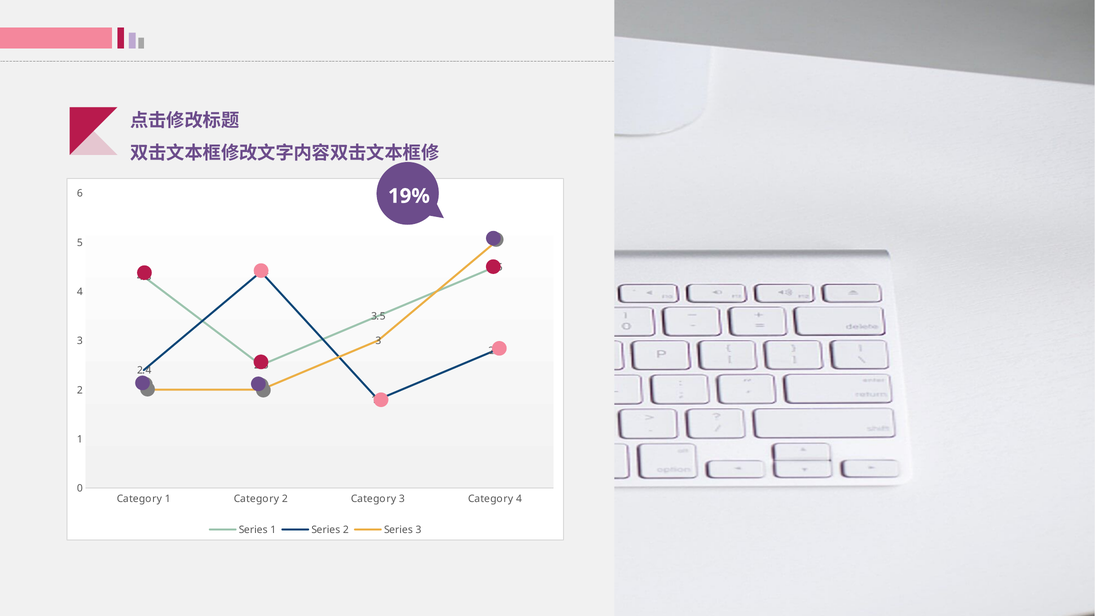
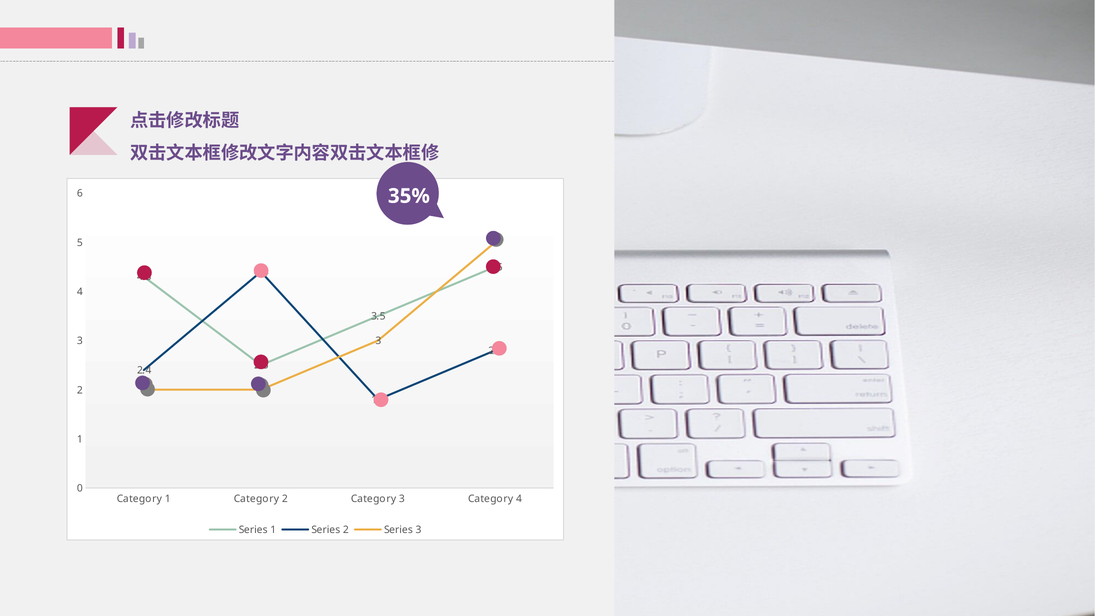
19%: 19% -> 35%
